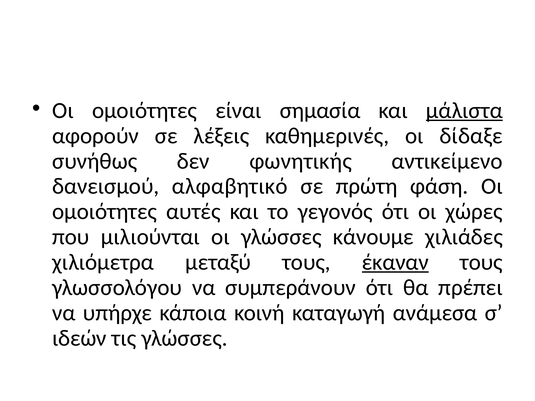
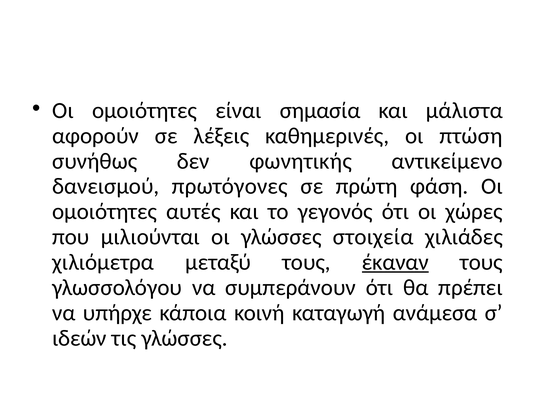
μάλιστα underline: present -> none
δίδαξε: δίδαξε -> πτώση
αλφαβητικό: αλφαβητικό -> πρωτόγονες
κάνουμε: κάνουμε -> στοιχεία
